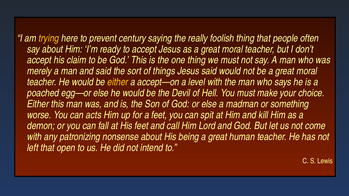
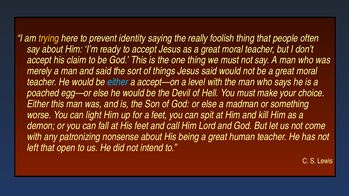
century: century -> identity
either at (118, 82) colour: yellow -> light blue
acts: acts -> light
